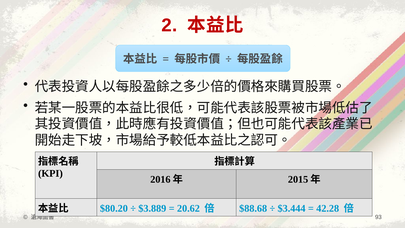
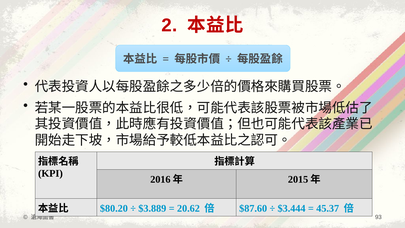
$88.68: $88.68 -> $87.60
42.28: 42.28 -> 45.37
